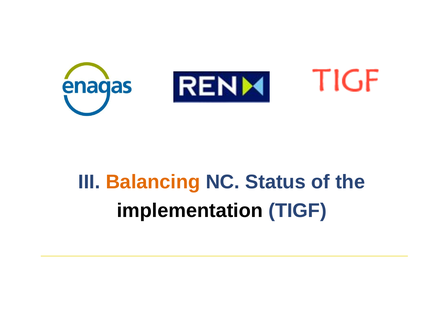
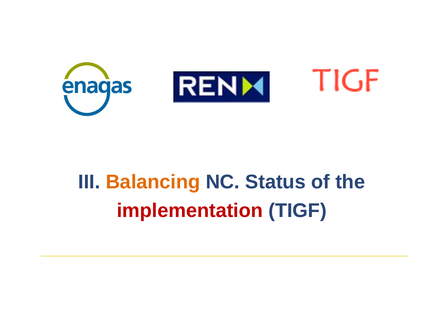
implementation colour: black -> red
